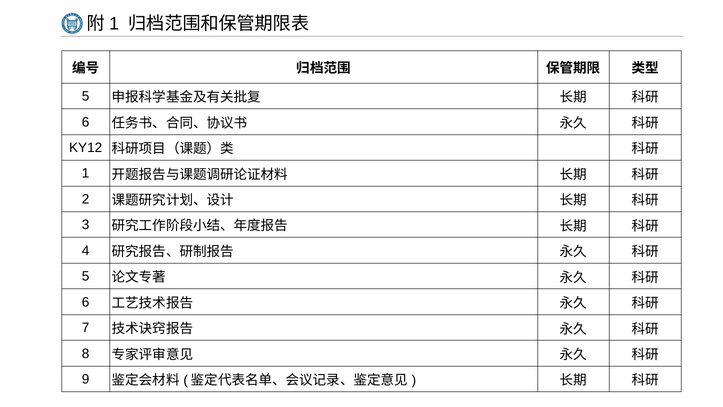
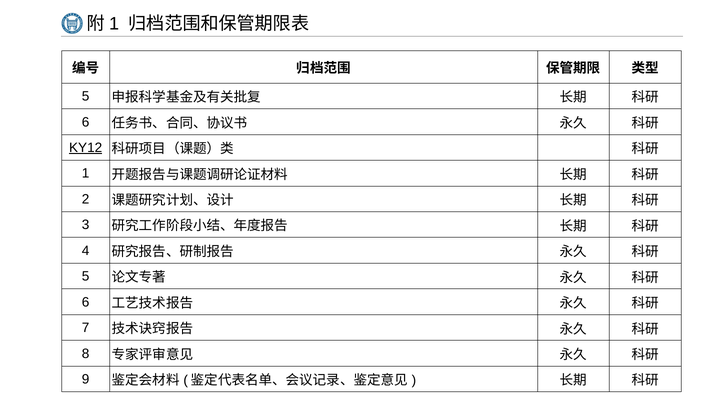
KY12 underline: none -> present
